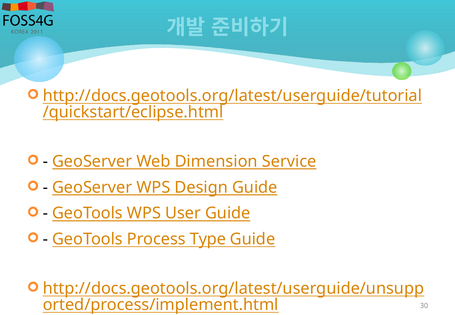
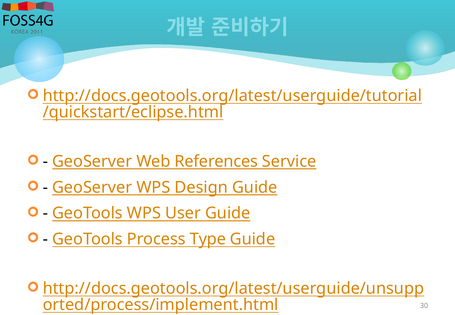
Dimension: Dimension -> References
